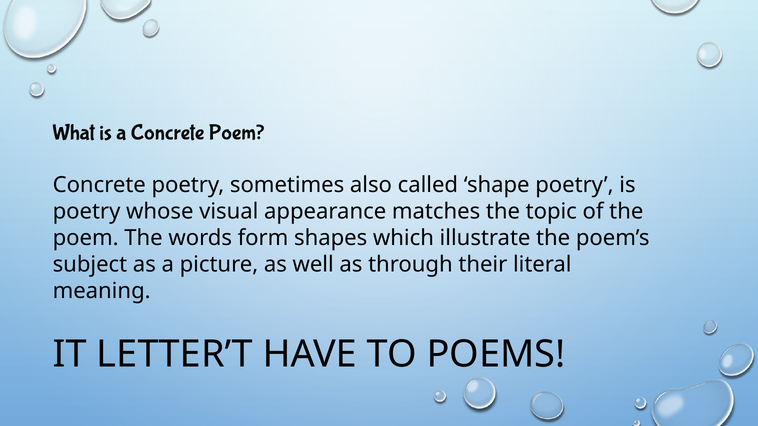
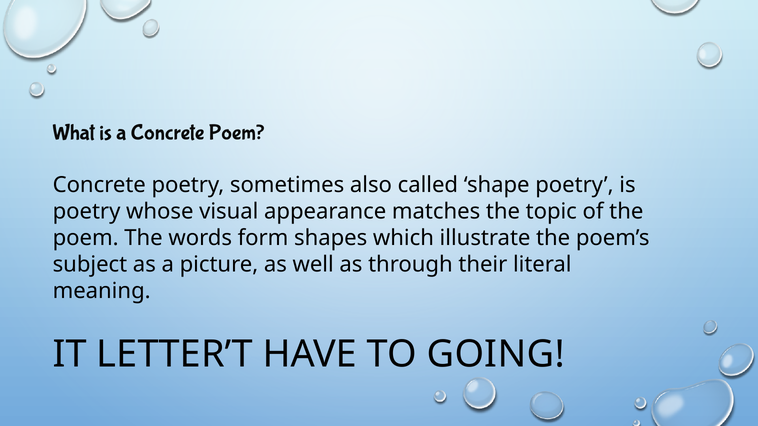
POEMS: POEMS -> GOING
